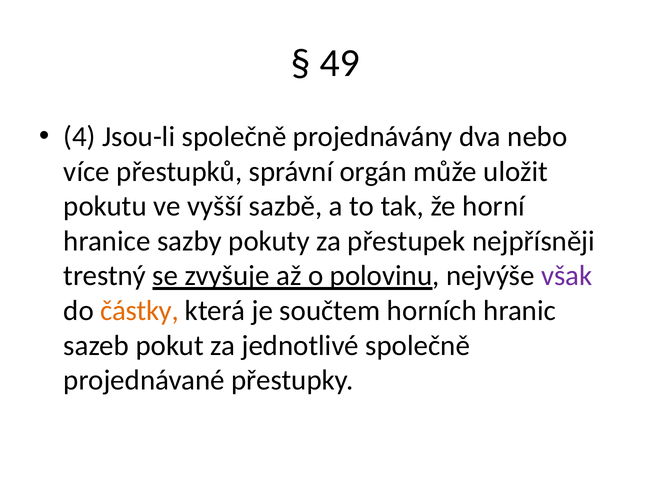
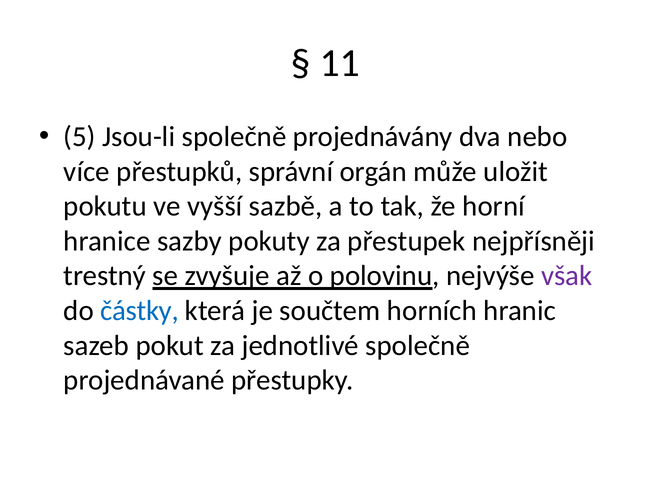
49: 49 -> 11
4: 4 -> 5
částky colour: orange -> blue
